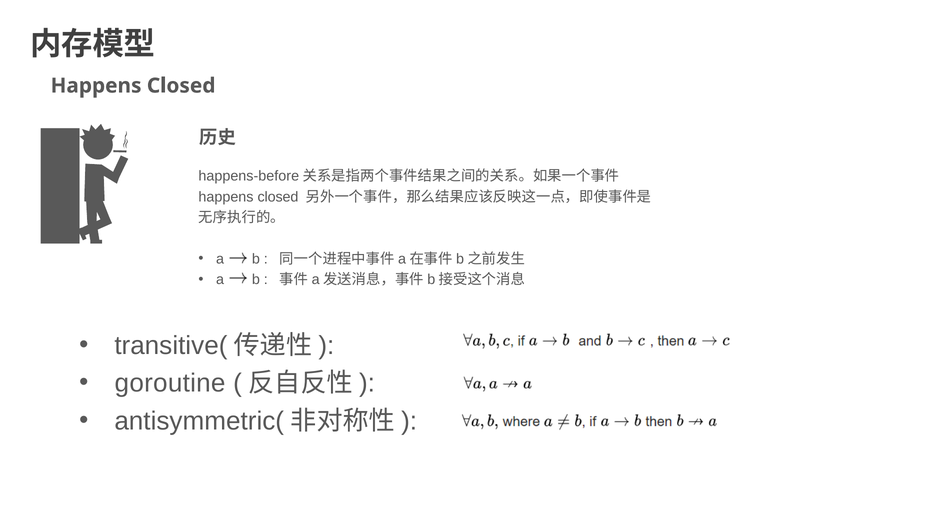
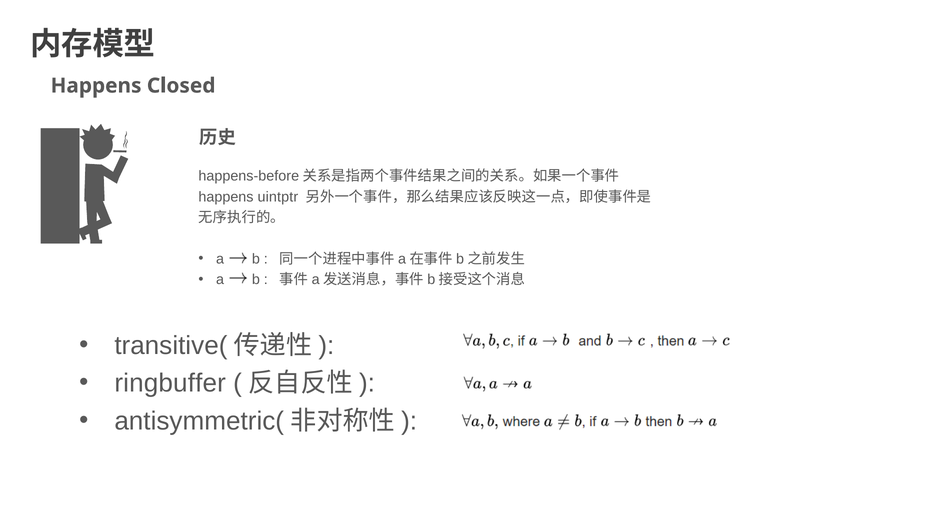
closed at (278, 197): closed -> uintptr
goroutine: goroutine -> ringbuffer
